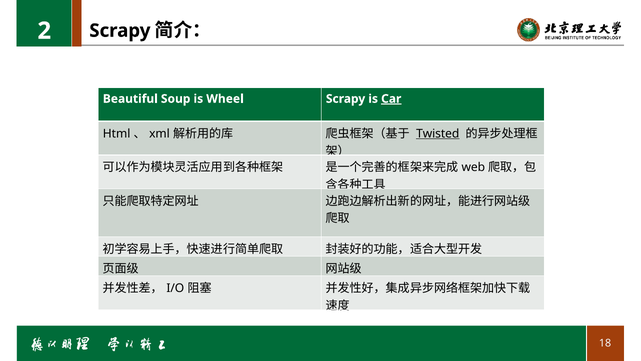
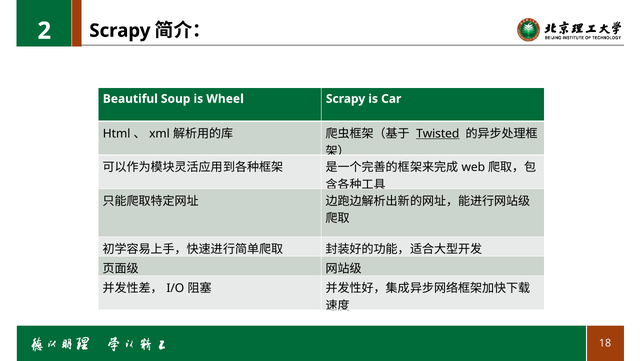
Car underline: present -> none
